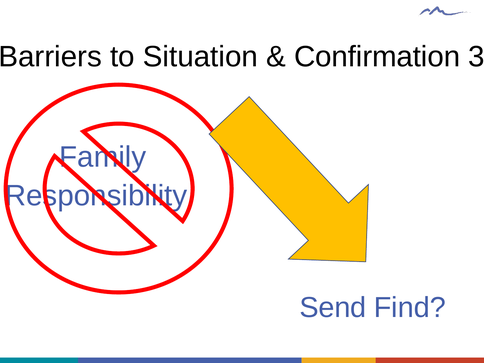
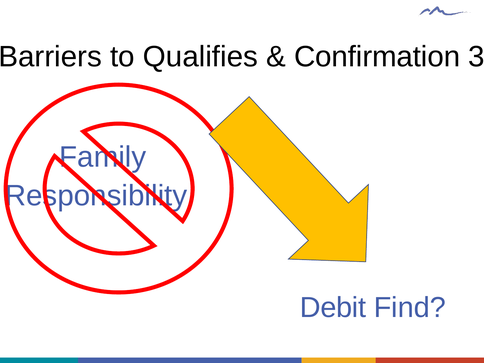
Situation: Situation -> Qualifies
Send: Send -> Debit
